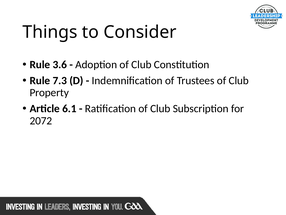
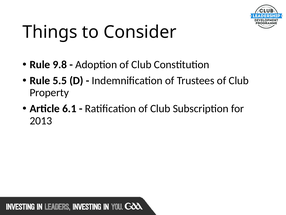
3.6: 3.6 -> 9.8
7.3: 7.3 -> 5.5
2072: 2072 -> 2013
